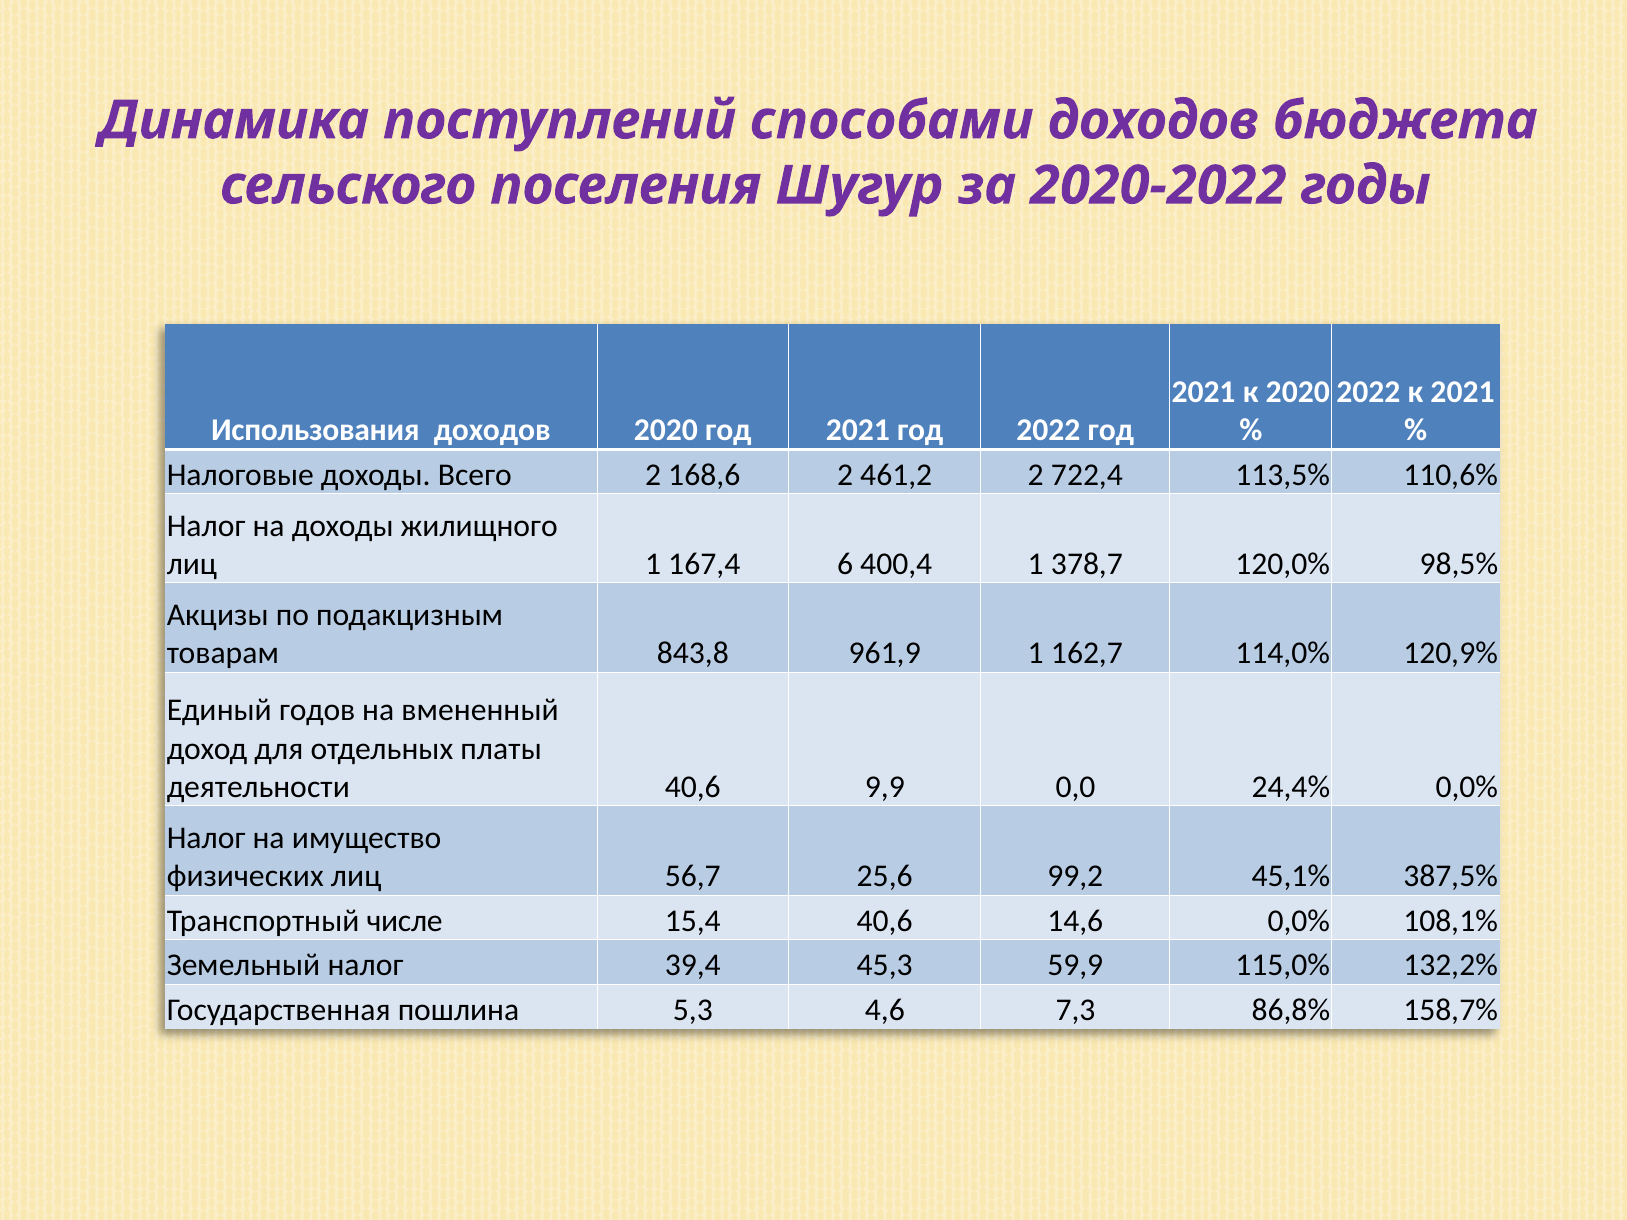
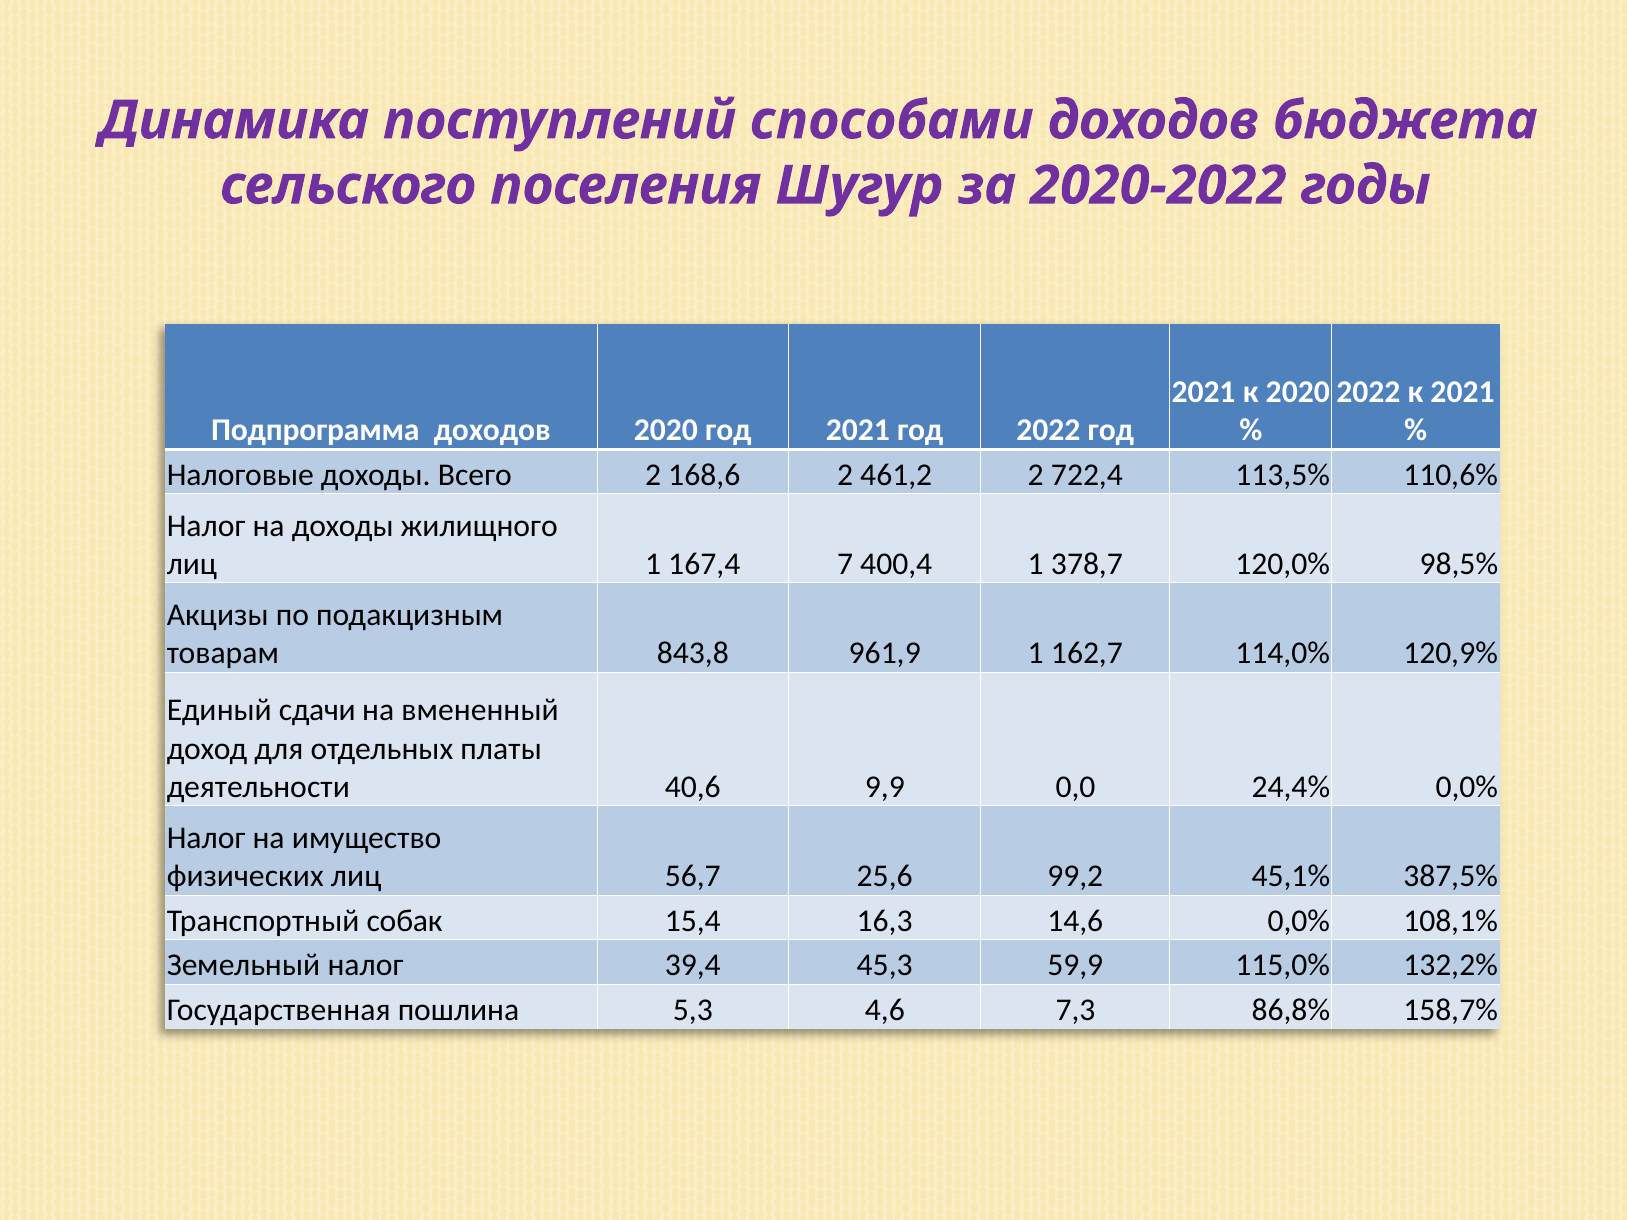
Использования: Использования -> Подпрограмма
6: 6 -> 7
годов: годов -> сдачи
числе: числе -> собак
15,4 40,6: 40,6 -> 16,3
